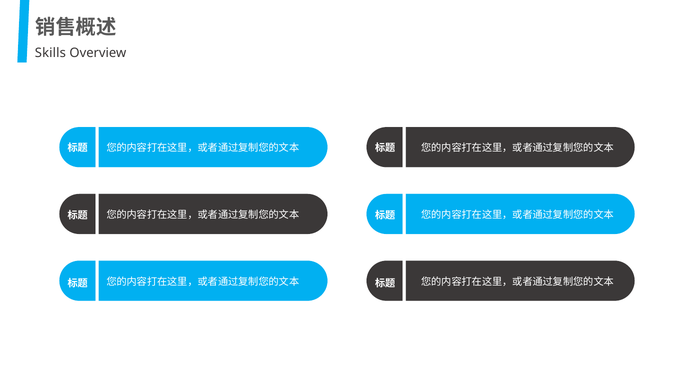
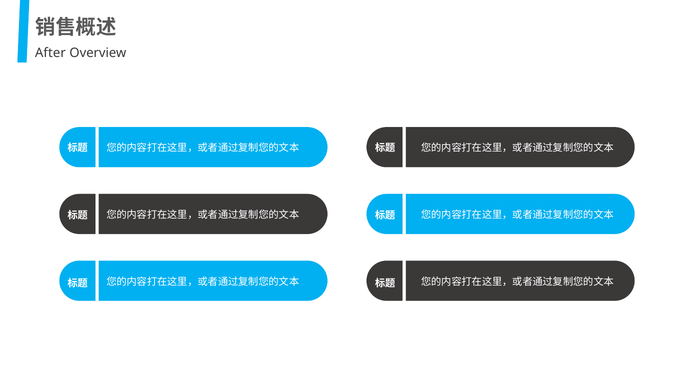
Skills: Skills -> After
